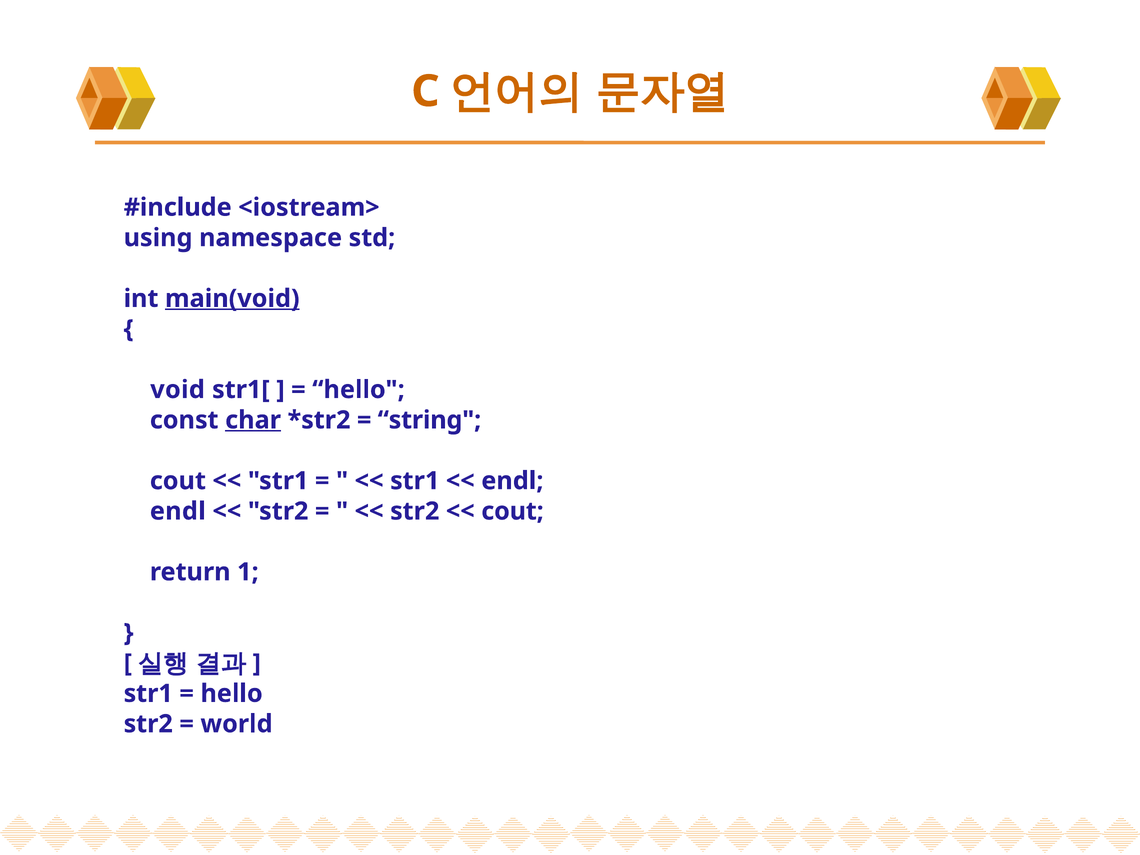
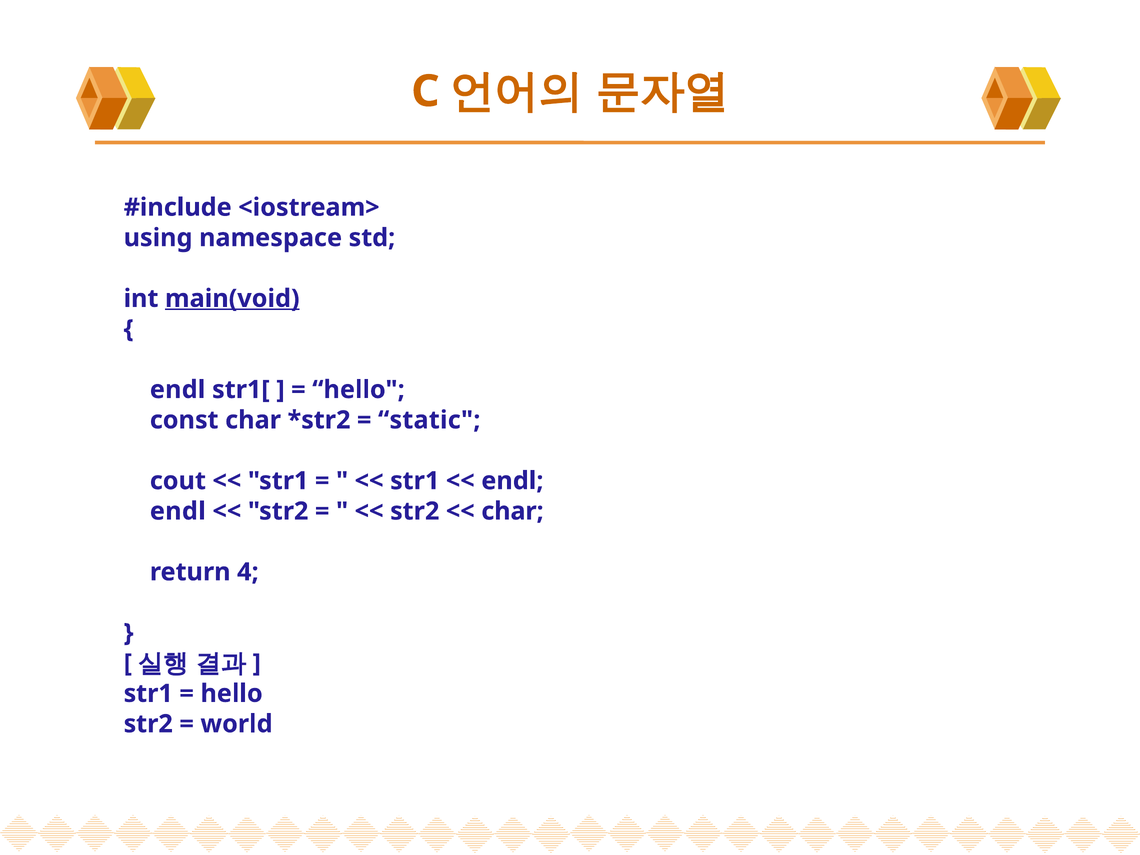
void at (178, 390): void -> endl
char at (253, 420) underline: present -> none
string: string -> static
cout at (513, 511): cout -> char
1: 1 -> 4
